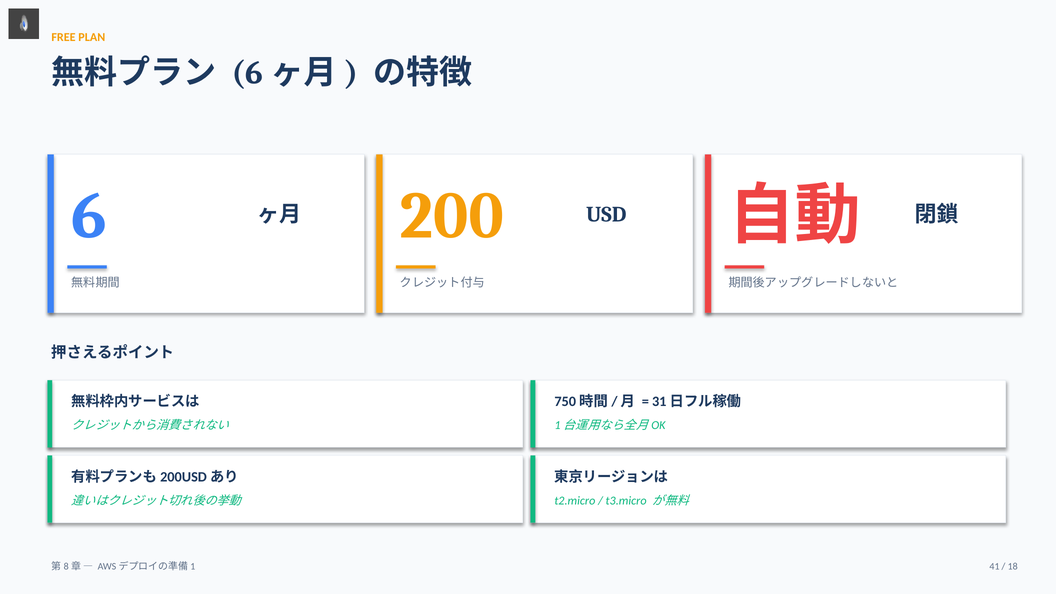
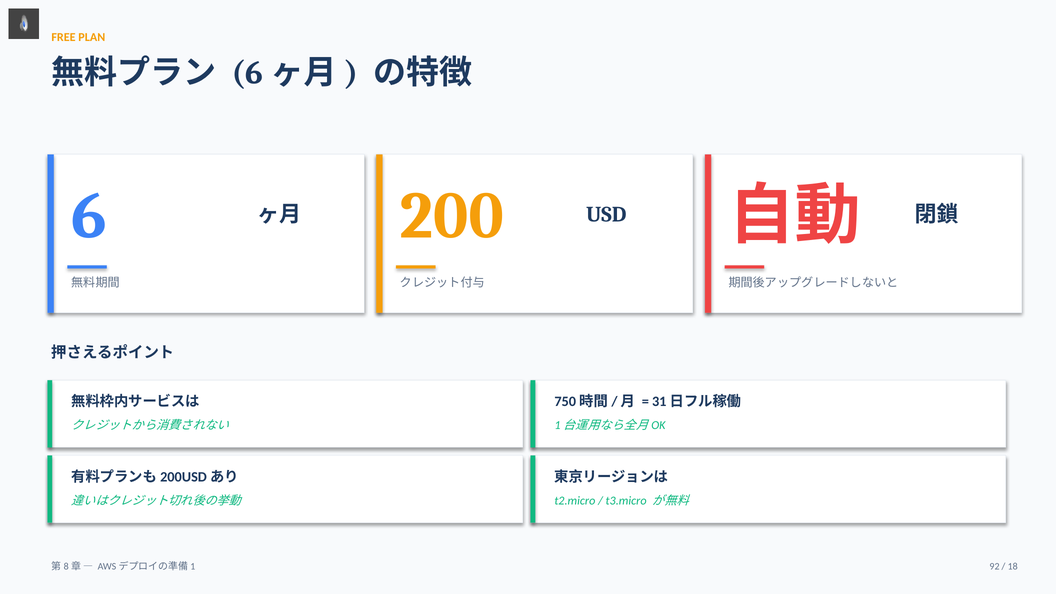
41: 41 -> 92
